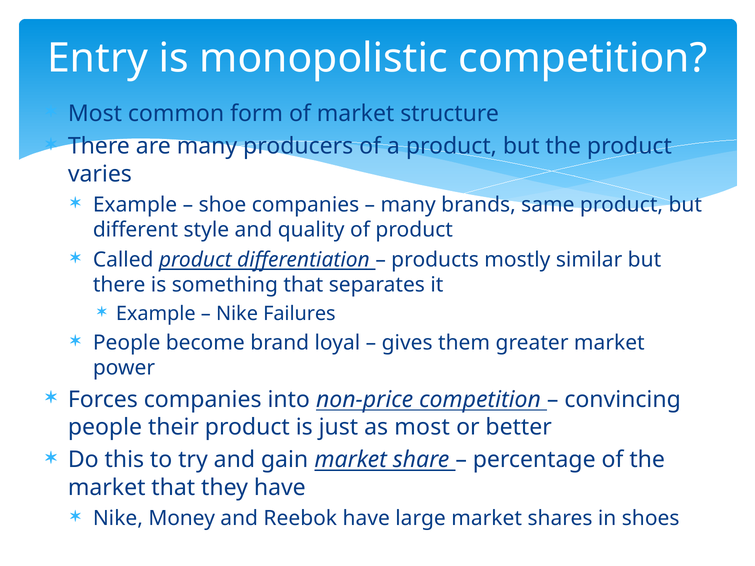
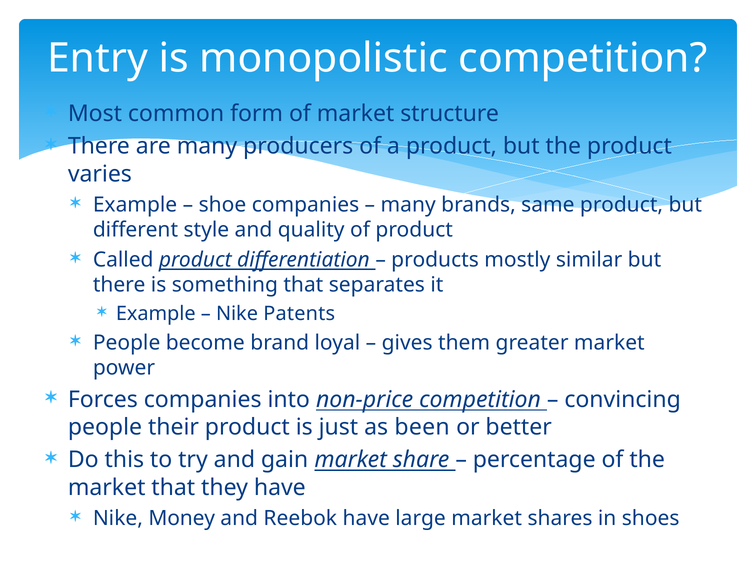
Failures: Failures -> Patents
as most: most -> been
